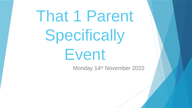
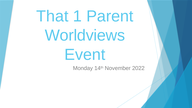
Specifically: Specifically -> Worldviews
